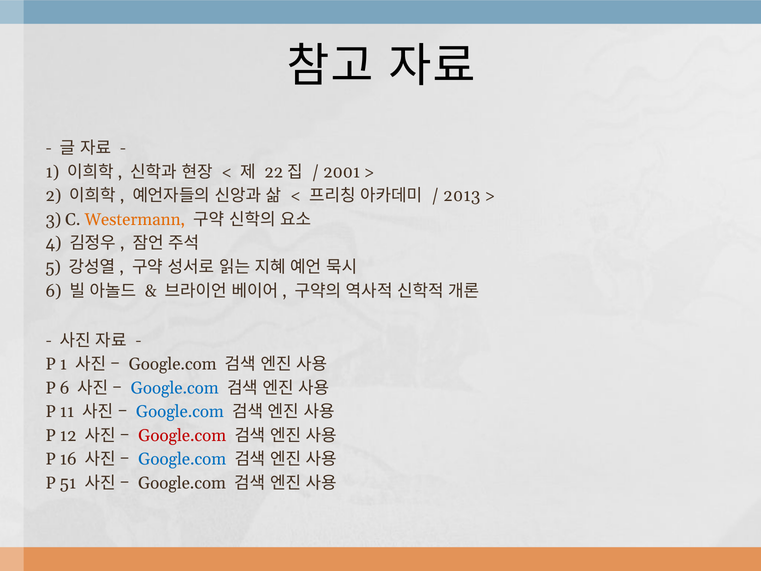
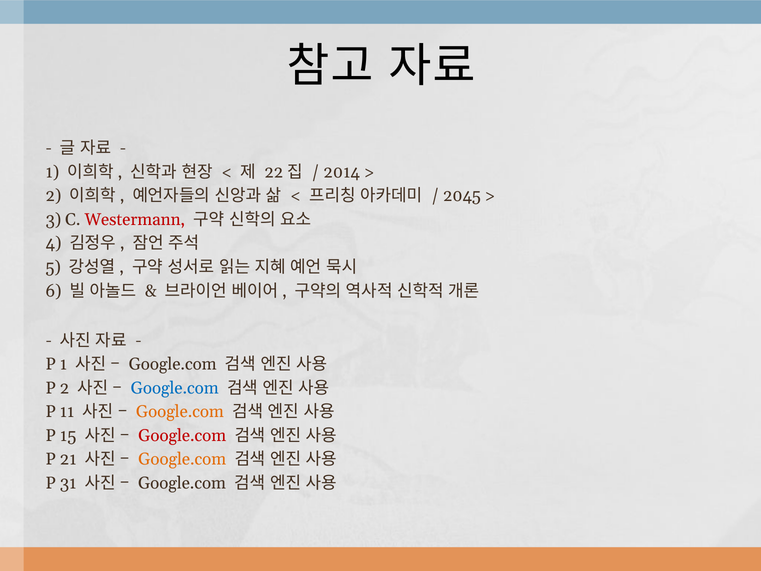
2001: 2001 -> 2014
2013: 2013 -> 2045
Westermann colour: orange -> red
P 6: 6 -> 2
Google.com at (180, 412) colour: blue -> orange
12: 12 -> 15
16: 16 -> 21
Google.com at (182, 459) colour: blue -> orange
51: 51 -> 31
